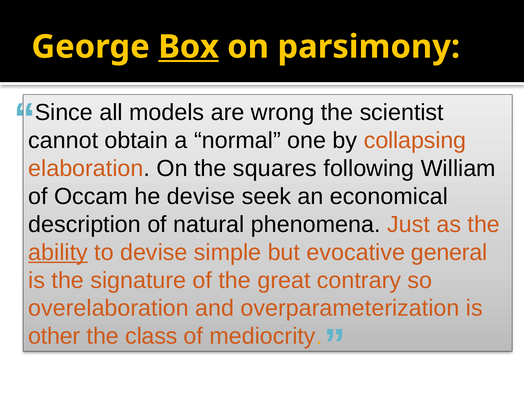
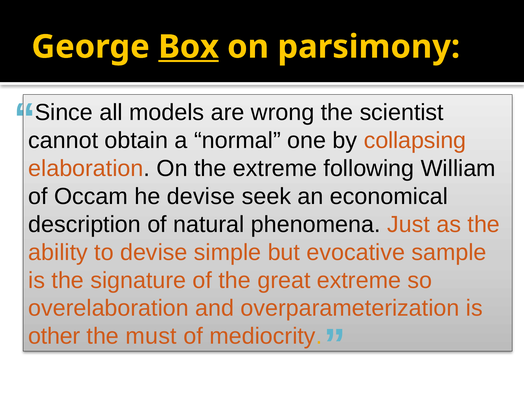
the squares: squares -> extreme
ability underline: present -> none
general: general -> sample
great contrary: contrary -> extreme
class: class -> must
